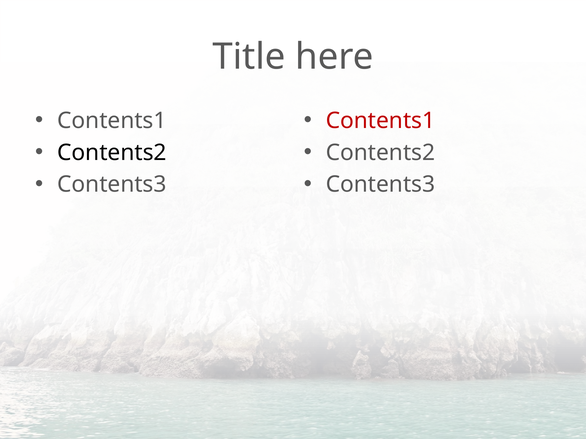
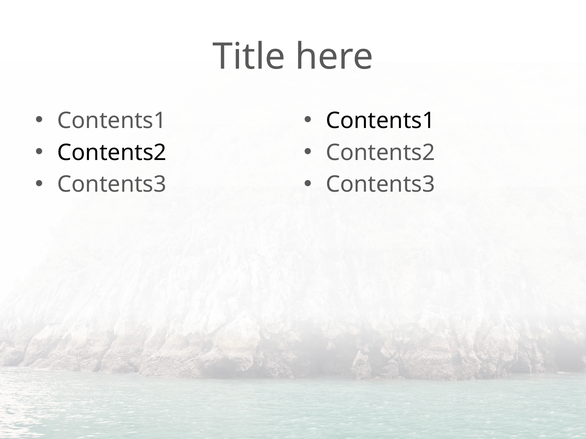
Contents1 at (380, 121) colour: red -> black
